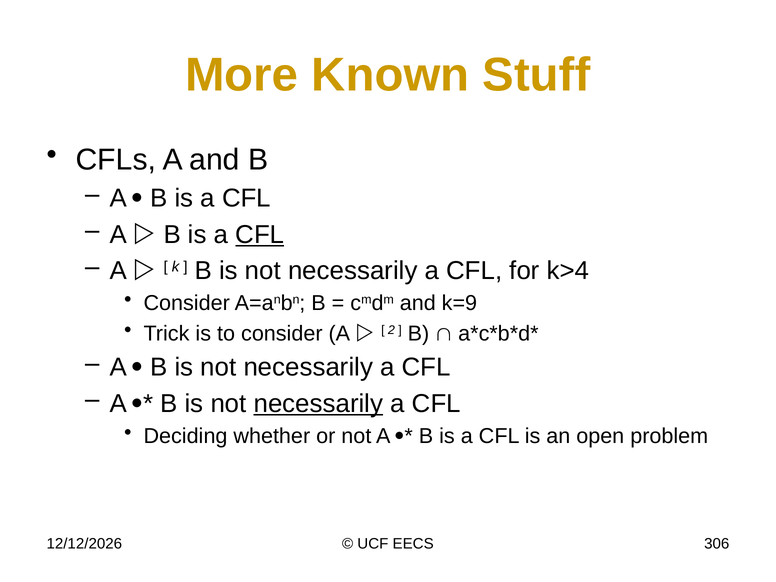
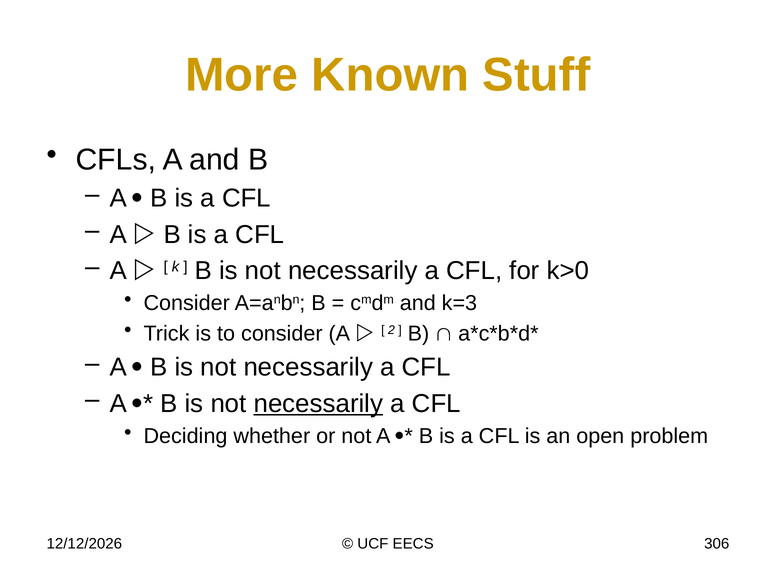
CFL at (260, 235) underline: present -> none
k>4: k>4 -> k>0
k=9: k=9 -> k=3
